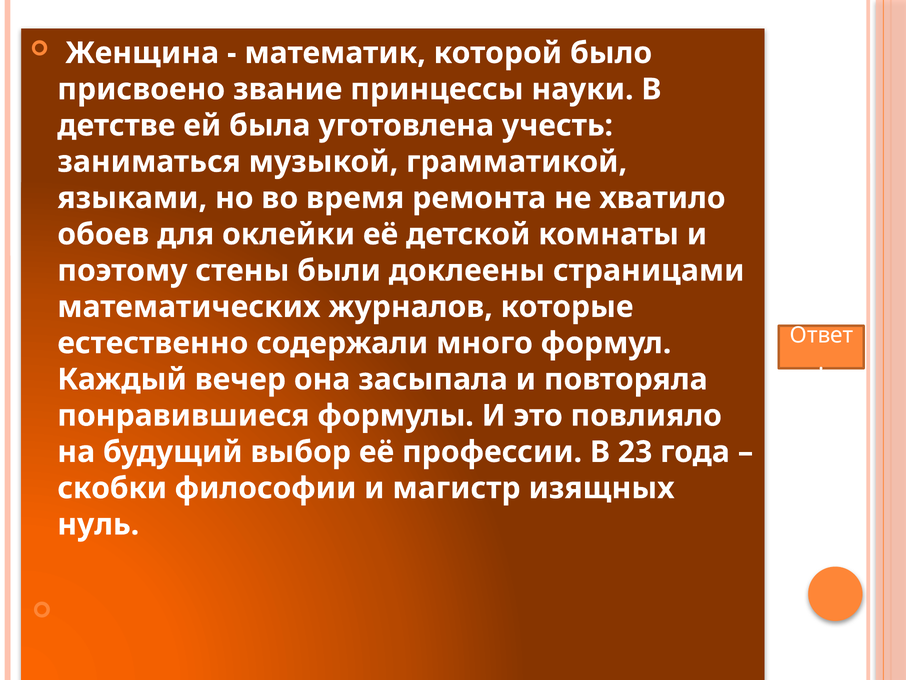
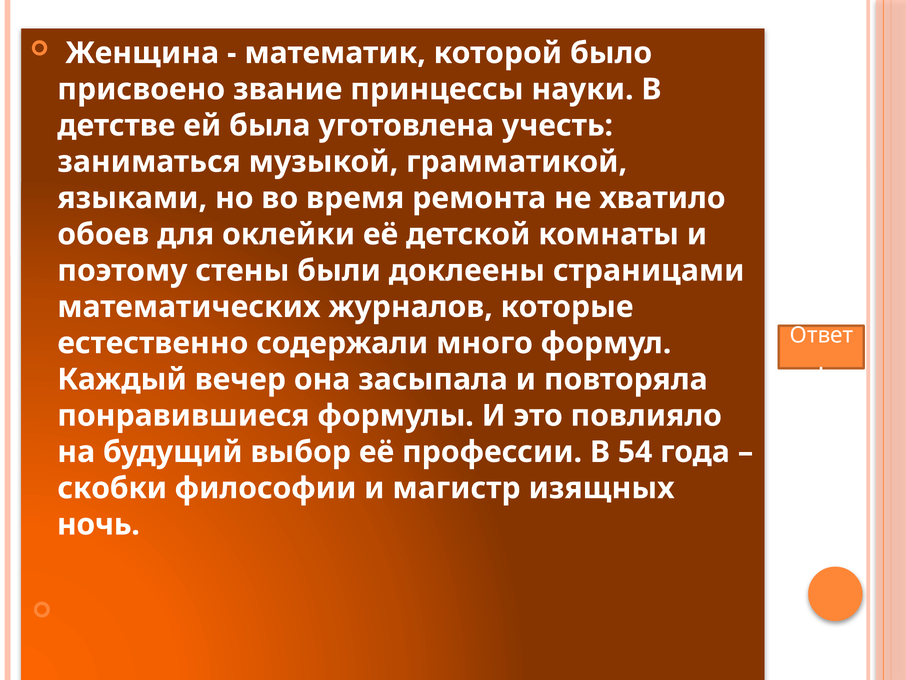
23: 23 -> 54
нуль: нуль -> ночь
